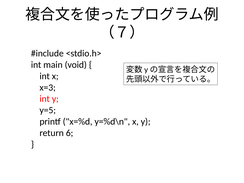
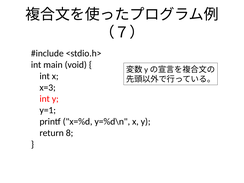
y=5: y=5 -> y=1
6: 6 -> 8
